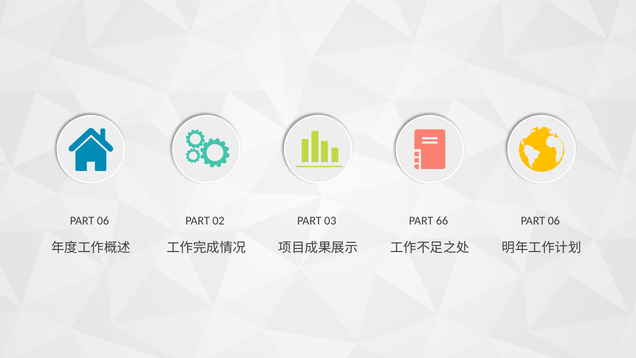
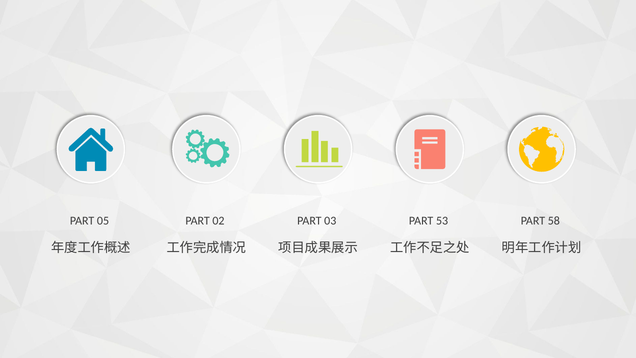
06 at (103, 221): 06 -> 05
66: 66 -> 53
06 at (554, 221): 06 -> 58
